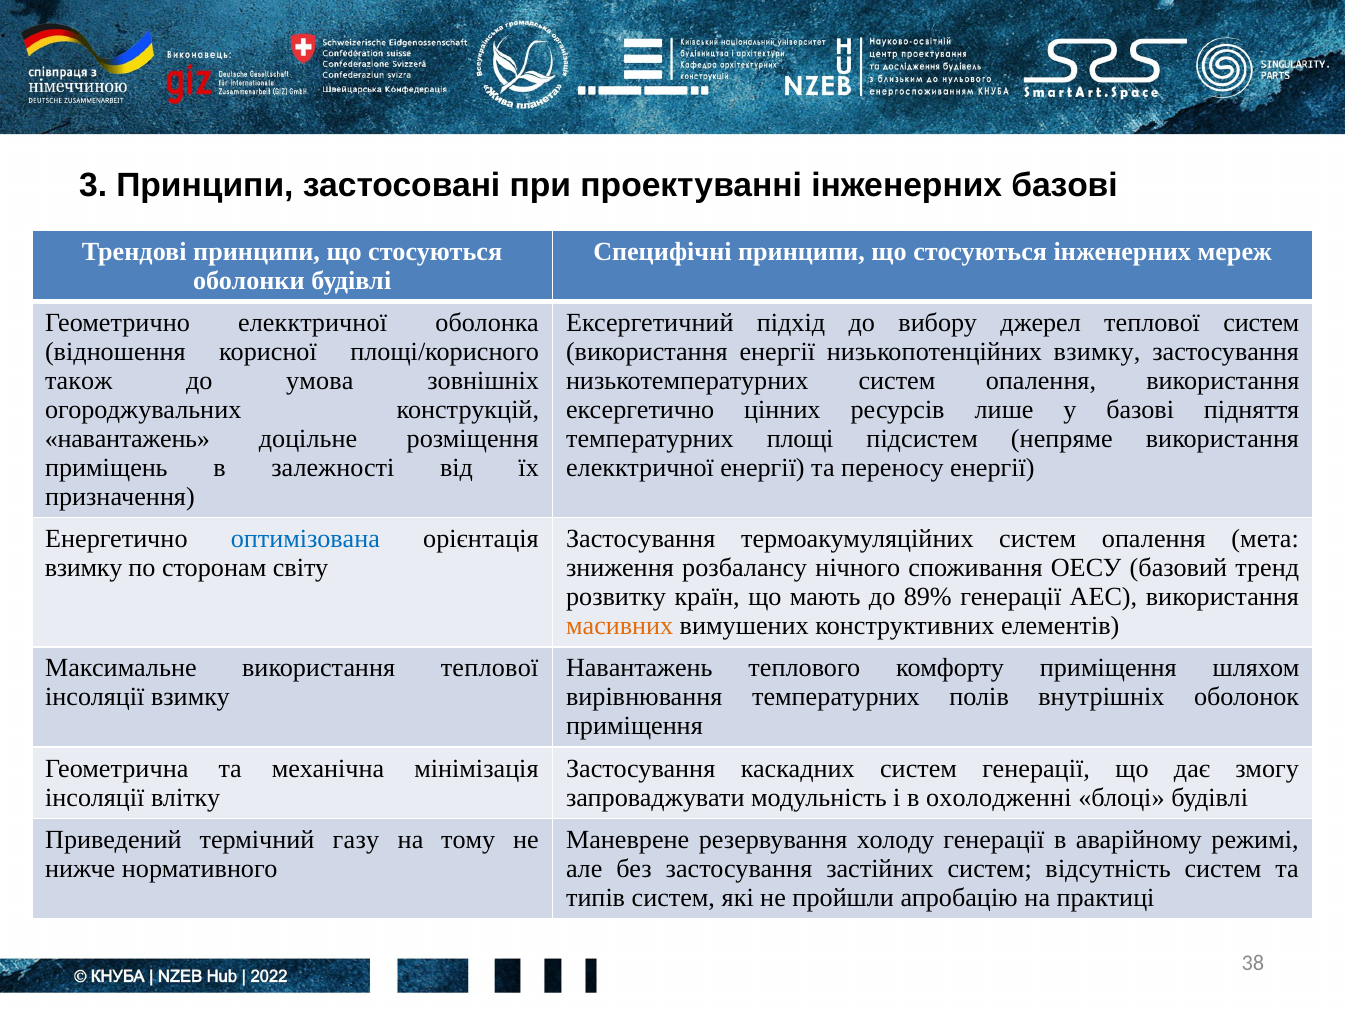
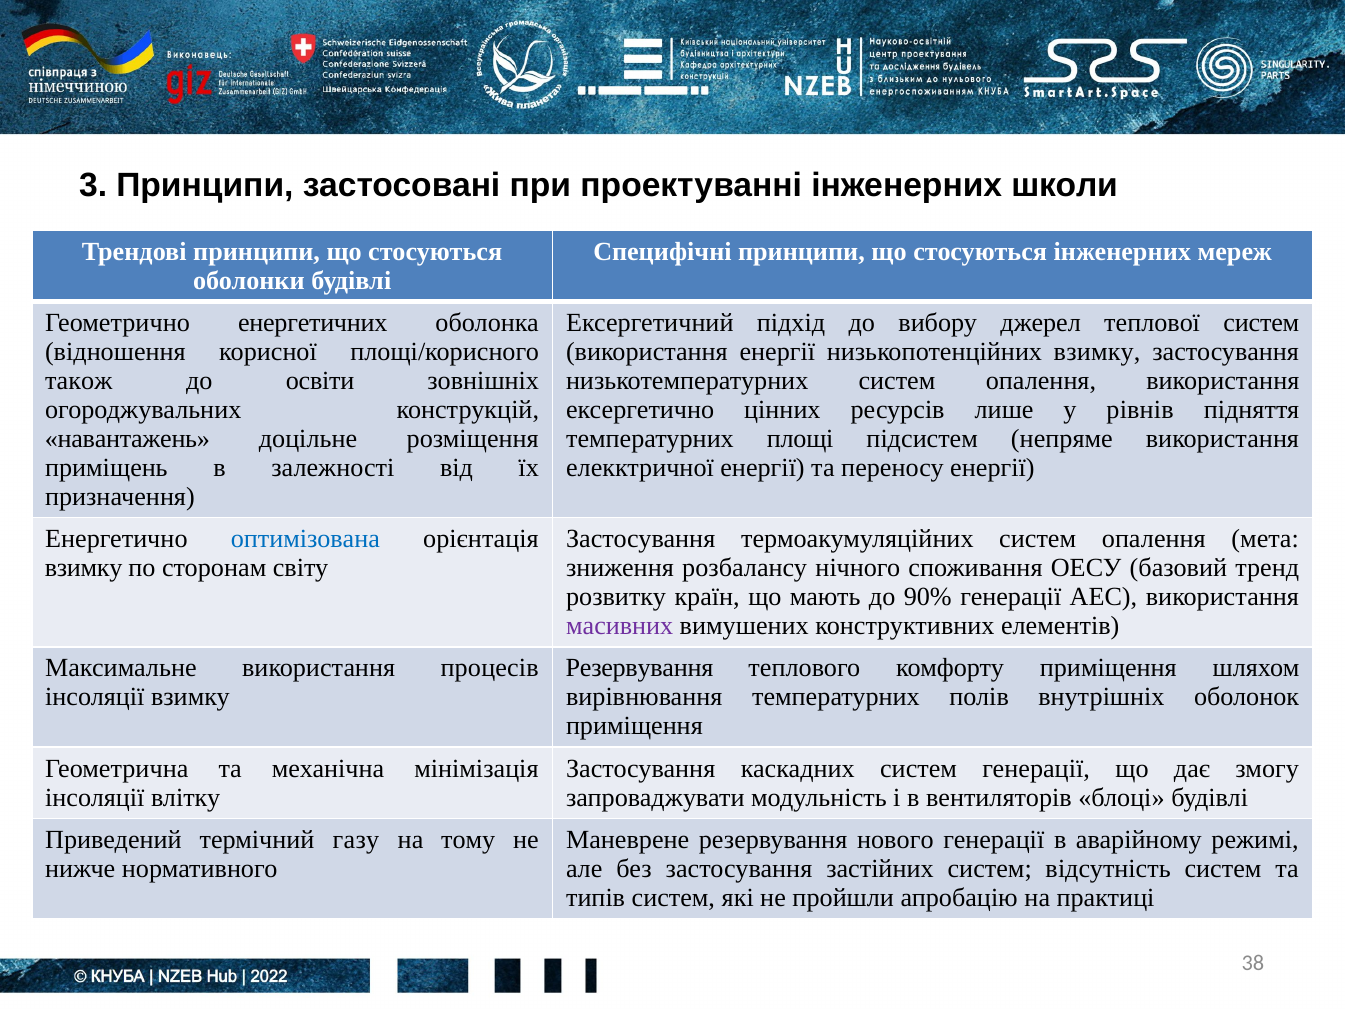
інженерних базові: базові -> школи
Геометрично елекктричної: елекктричної -> енергетичних
умова: умова -> освіти
у базові: базові -> рівнів
89%: 89% -> 90%
масивних colour: orange -> purple
використання теплової: теплової -> процесів
Навантажень at (639, 668): Навантажень -> Резервування
охолодженні: охолодженні -> вентиляторів
холоду: холоду -> нового
